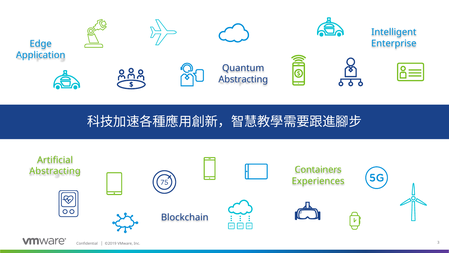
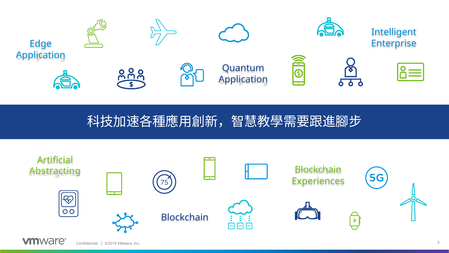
Abstracting at (243, 79): Abstracting -> Application
Containers at (318, 170): Containers -> Blockchain
